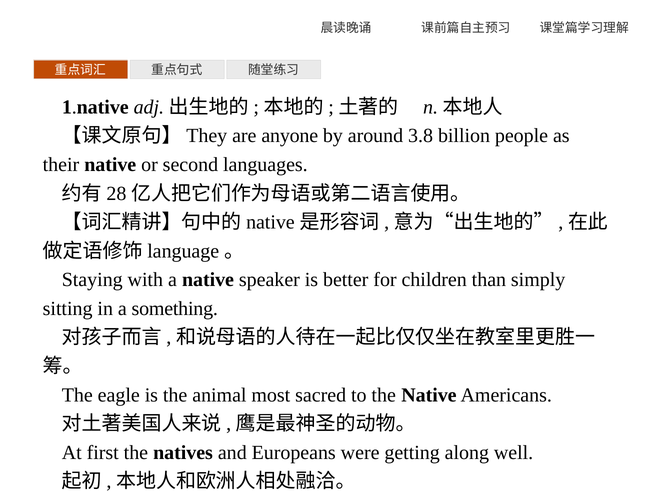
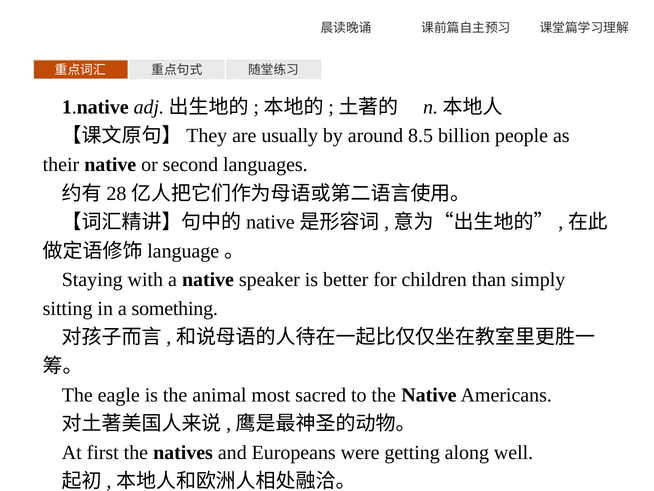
anyone: anyone -> usually
3.8: 3.8 -> 8.5
